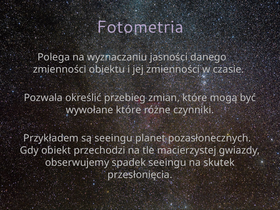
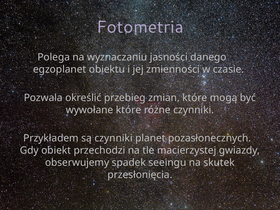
zmienności at (60, 69): zmienności -> egzoplanet
są seeingu: seeingu -> czynniki
